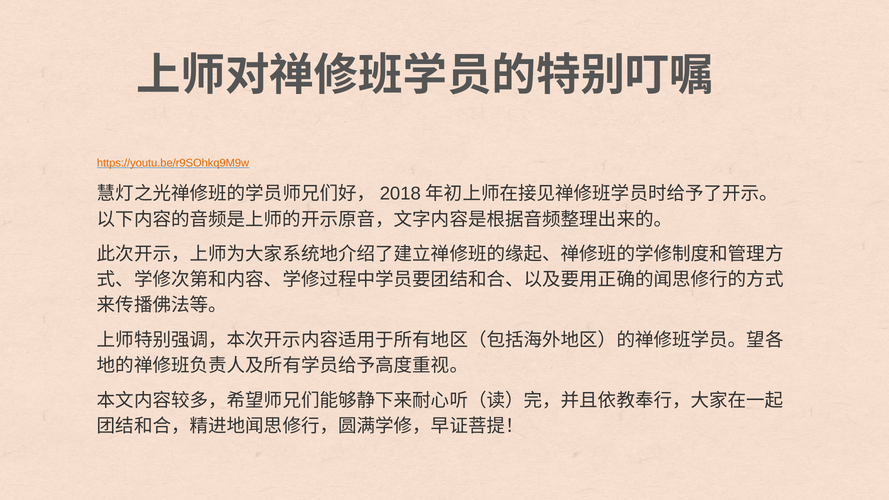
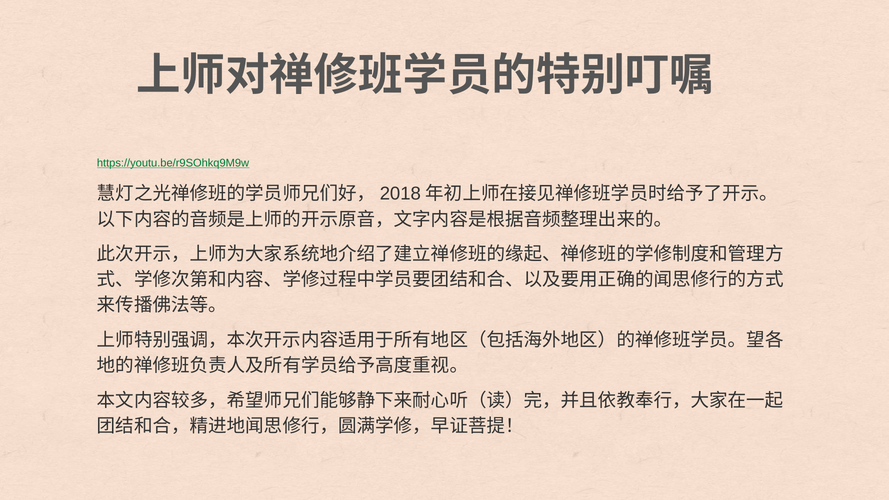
https://youtu.be/r9SOhkq9M9w colour: orange -> green
